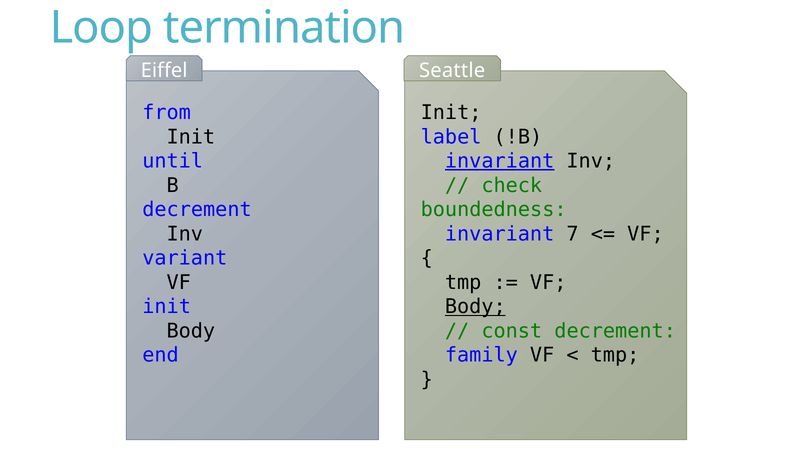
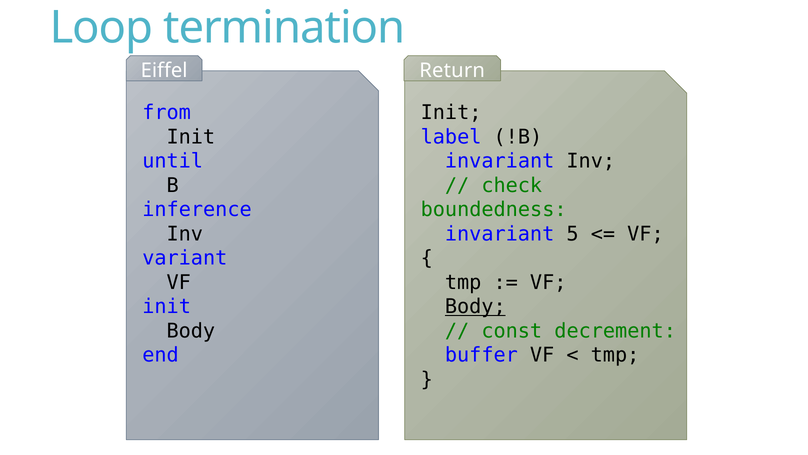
Seattle: Seattle -> Return
invariant at (500, 161) underline: present -> none
decrement at (197, 209): decrement -> inference
7: 7 -> 5
family: family -> buffer
